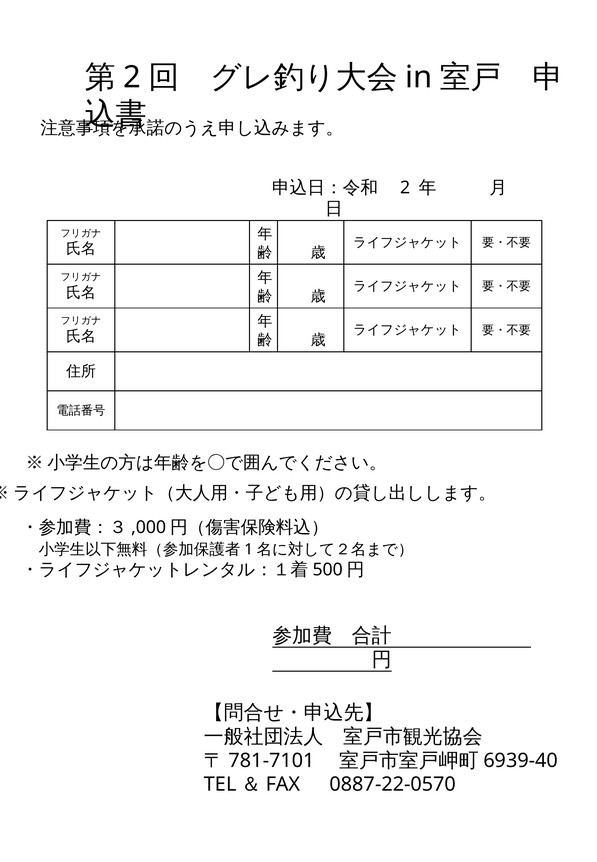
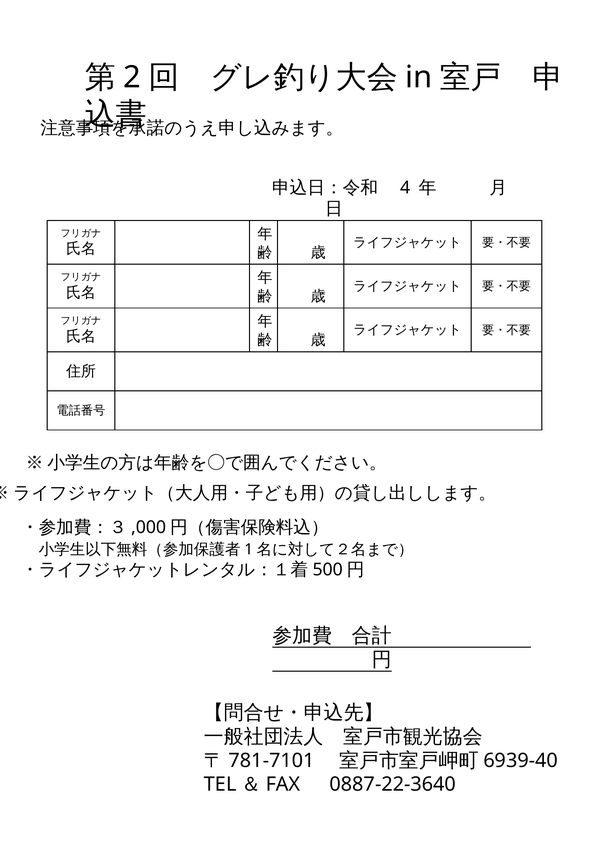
2 at (405, 188): 2 -> 4
0887-22-0570: 0887-22-0570 -> 0887-22-3640
